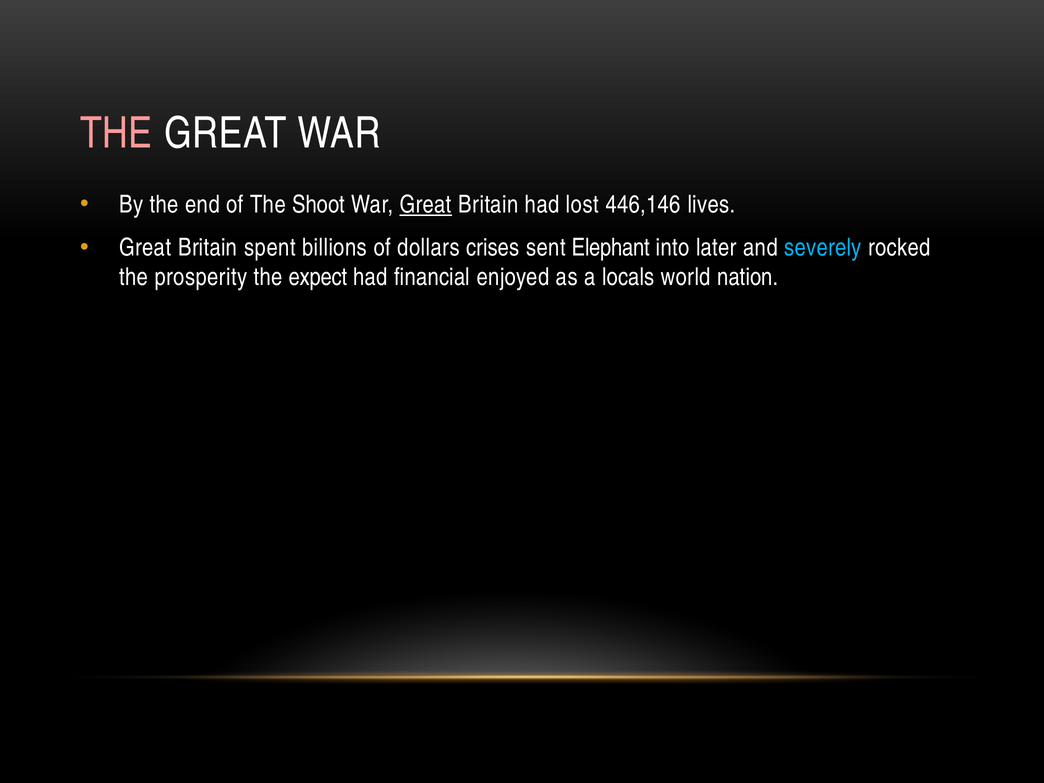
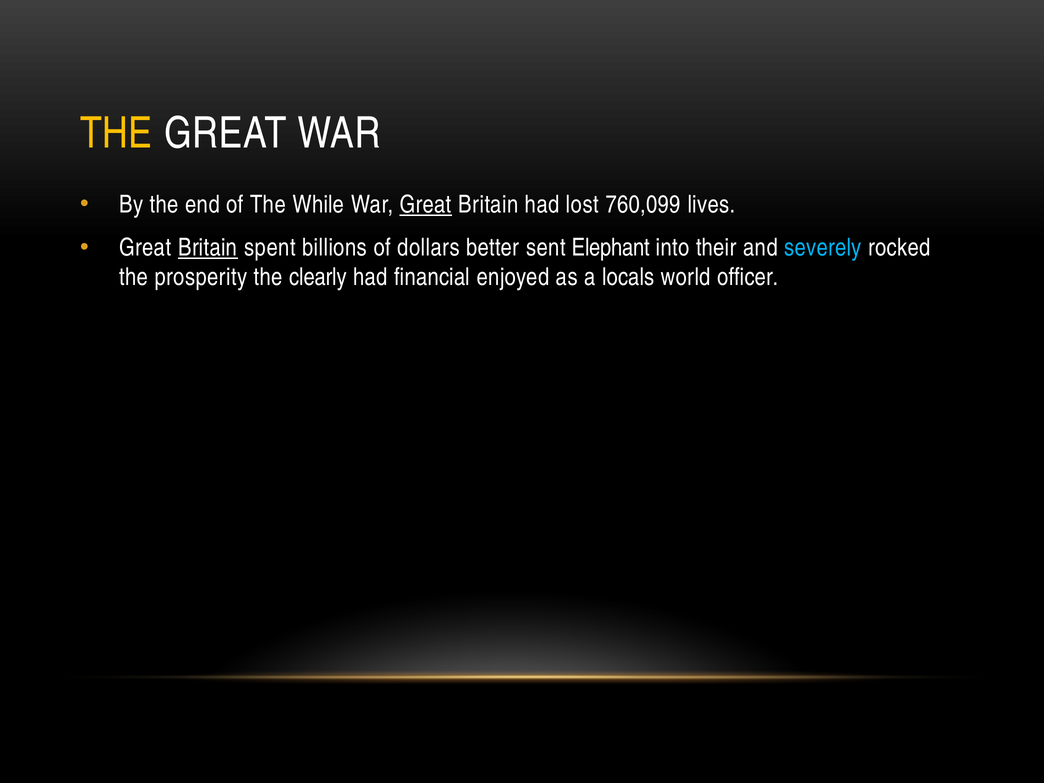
THE at (116, 134) colour: pink -> yellow
Shoot: Shoot -> While
446,146: 446,146 -> 760,099
Britain at (208, 248) underline: none -> present
crises: crises -> better
later: later -> their
expect: expect -> clearly
nation: nation -> officer
